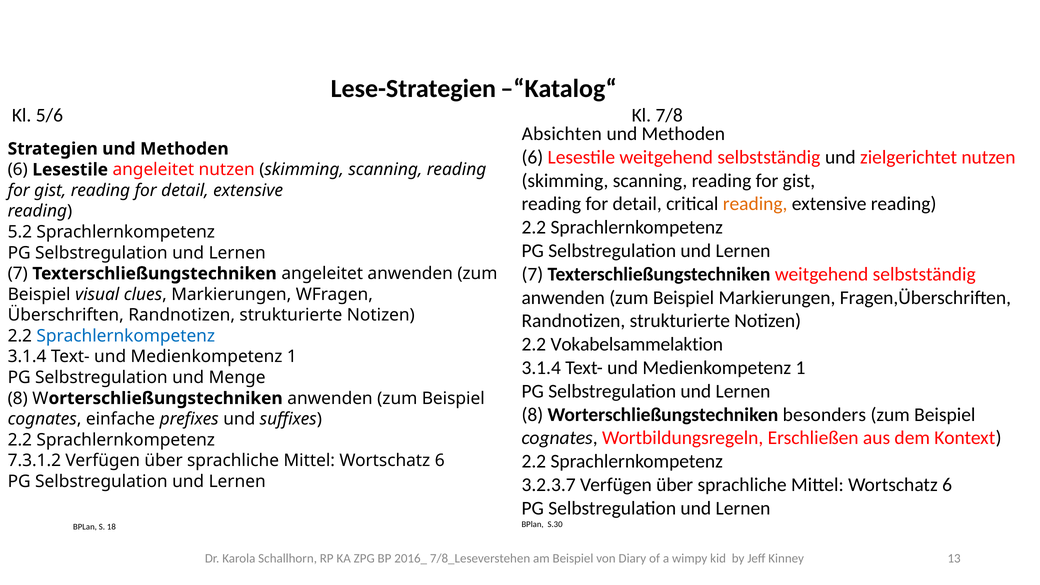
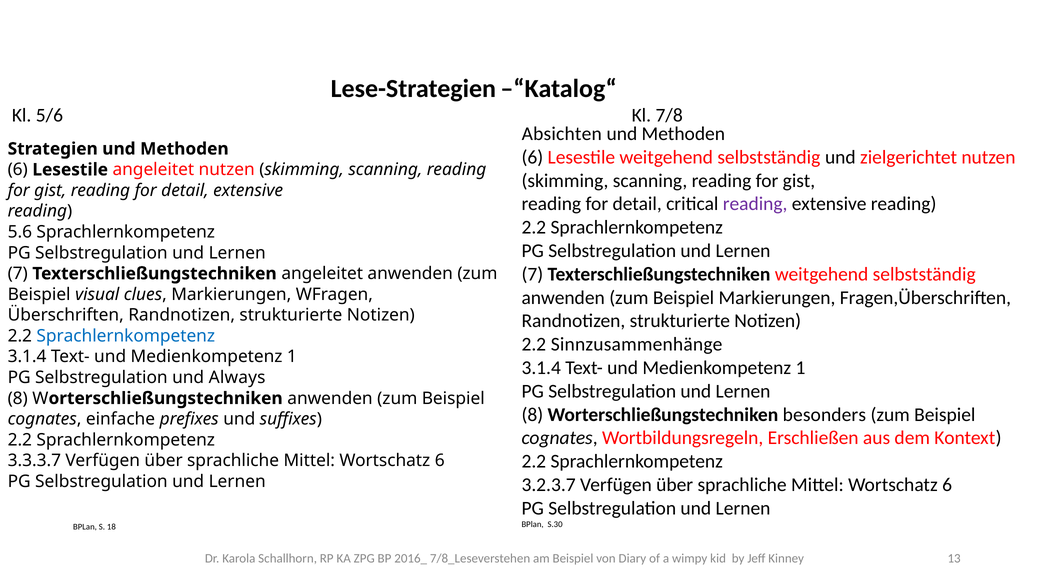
reading at (755, 204) colour: orange -> purple
5.2: 5.2 -> 5.6
Vokabelsammelaktion: Vokabelsammelaktion -> Sinnzusammenhänge
Menge: Menge -> Always
7.3.1.2: 7.3.1.2 -> 3.3.3.7
